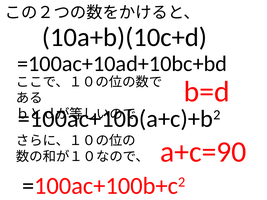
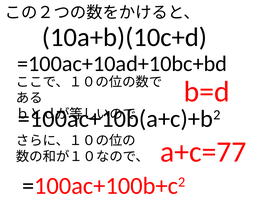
a+c=90: a+c=90 -> a+c=77
